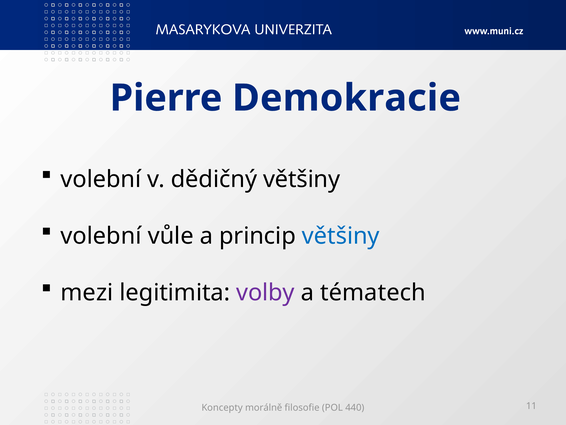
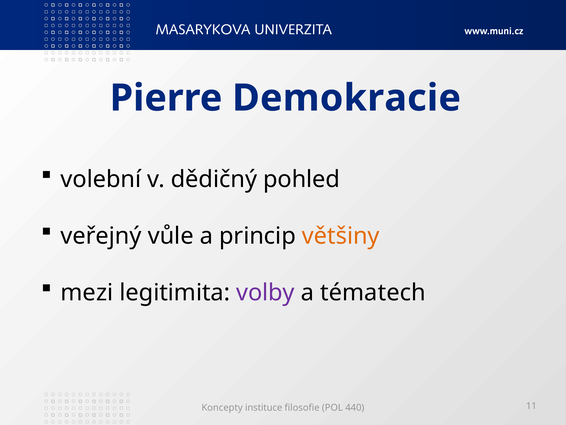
dědičný většiny: většiny -> pohled
volební at (101, 236): volební -> veřejný
většiny at (341, 236) colour: blue -> orange
morálně: morálně -> instituce
